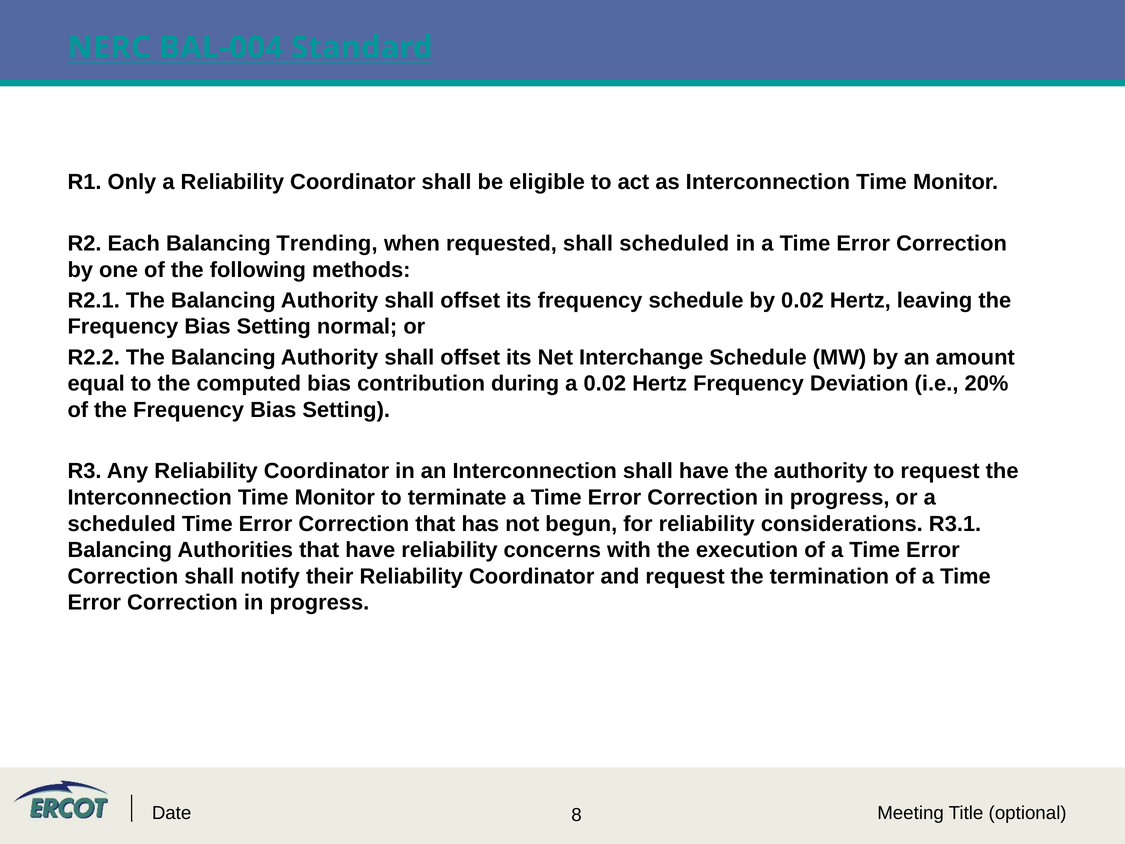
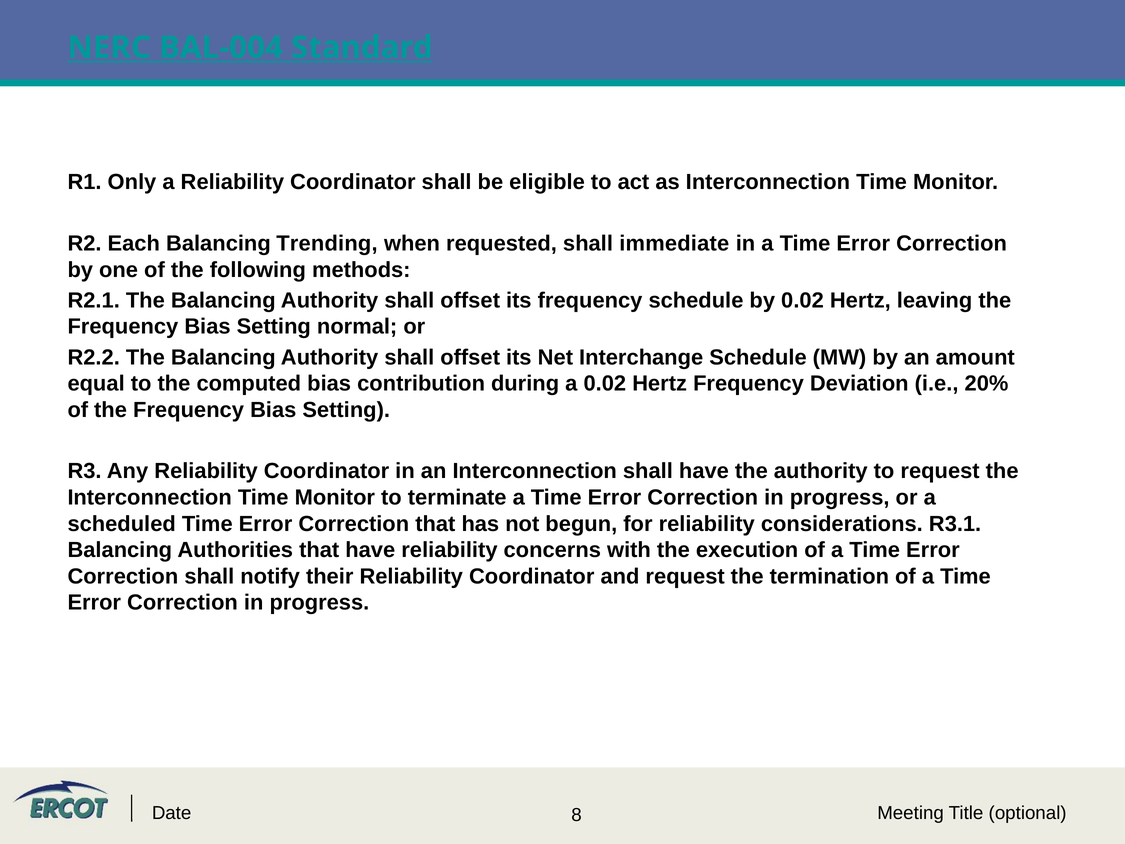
shall scheduled: scheduled -> immediate
